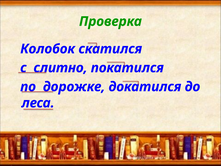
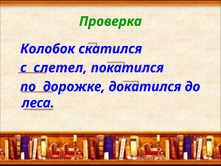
слитно: слитно -> слетел
